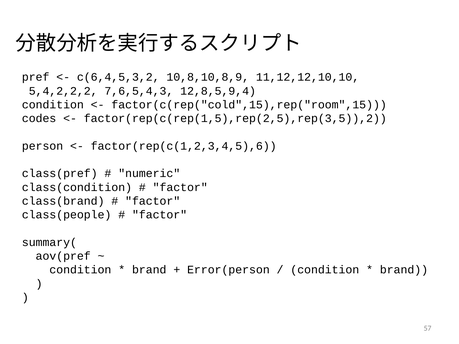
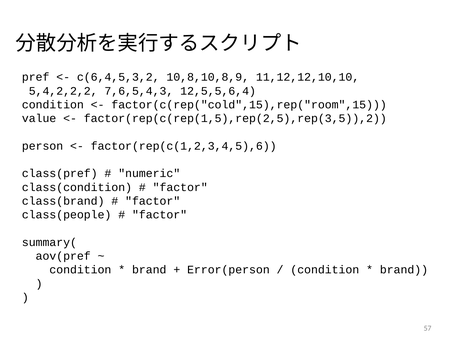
12,8,5,9,4: 12,8,5,9,4 -> 12,5,5,6,4
codes: codes -> value
